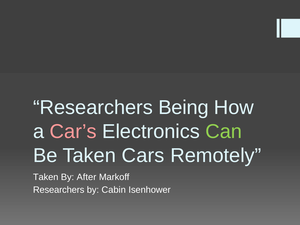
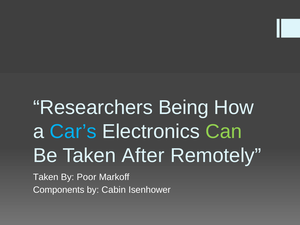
Car’s colour: pink -> light blue
Cars: Cars -> After
After: After -> Poor
Researchers at (59, 190): Researchers -> Components
